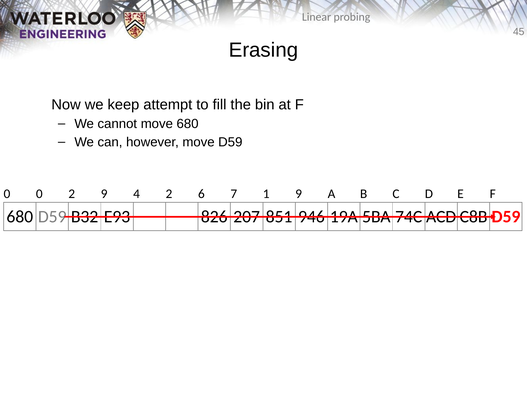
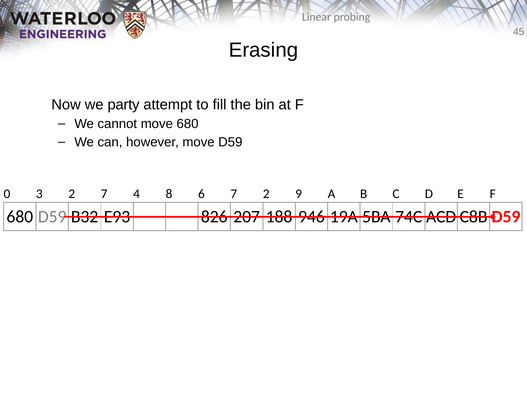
keep: keep -> party
0 0: 0 -> 3
2 9: 9 -> 7
4 2: 2 -> 8
7 1: 1 -> 2
851: 851 -> 188
